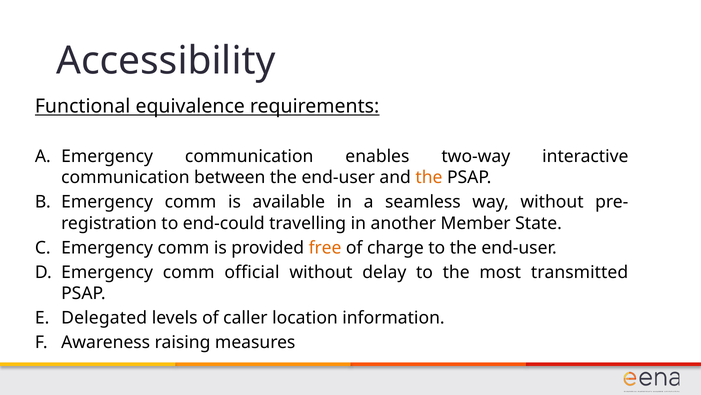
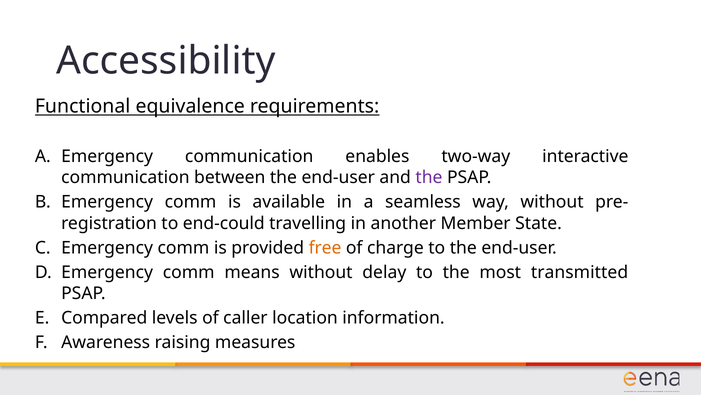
the at (429, 177) colour: orange -> purple
official: official -> means
Delegated: Delegated -> Compared
